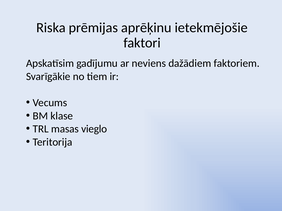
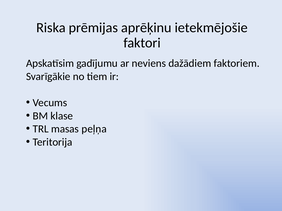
vieglo: vieglo -> peļņa
